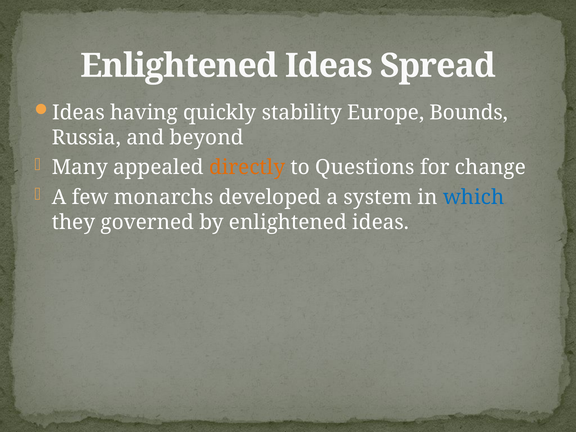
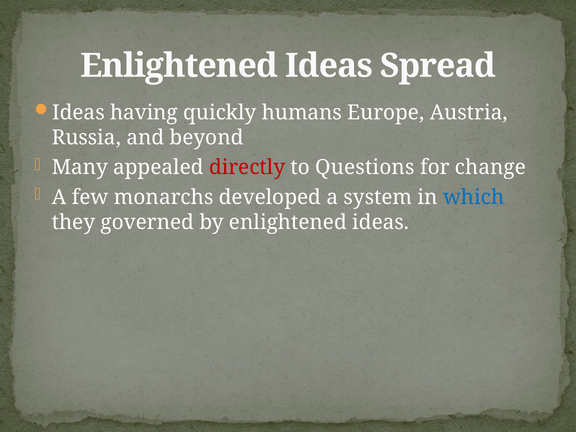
stability: stability -> humans
Bounds: Bounds -> Austria
directly colour: orange -> red
